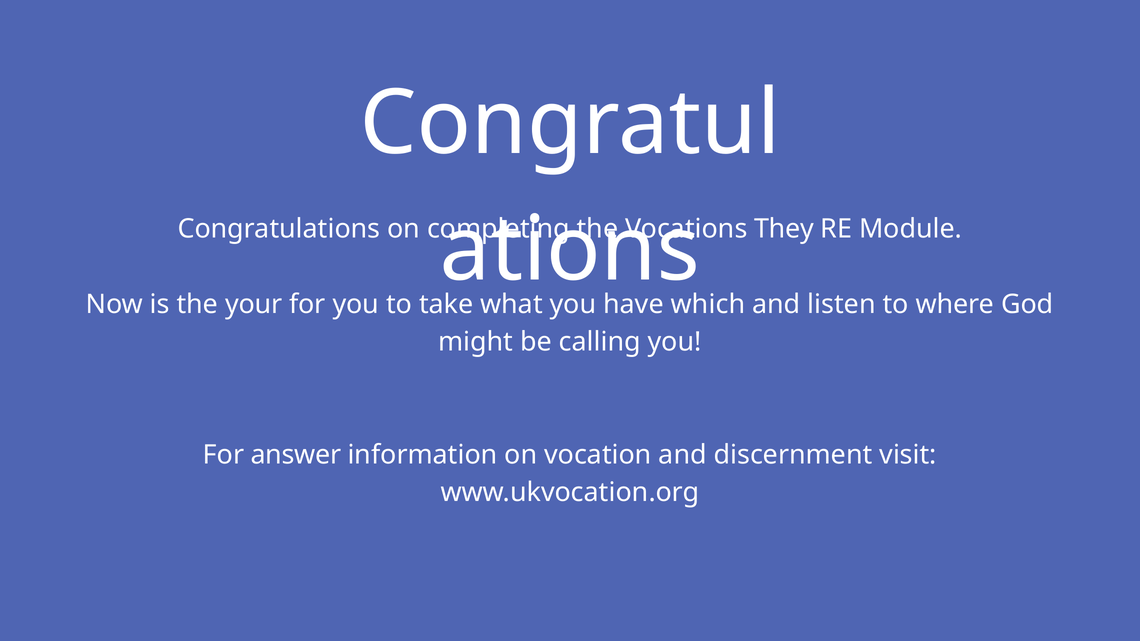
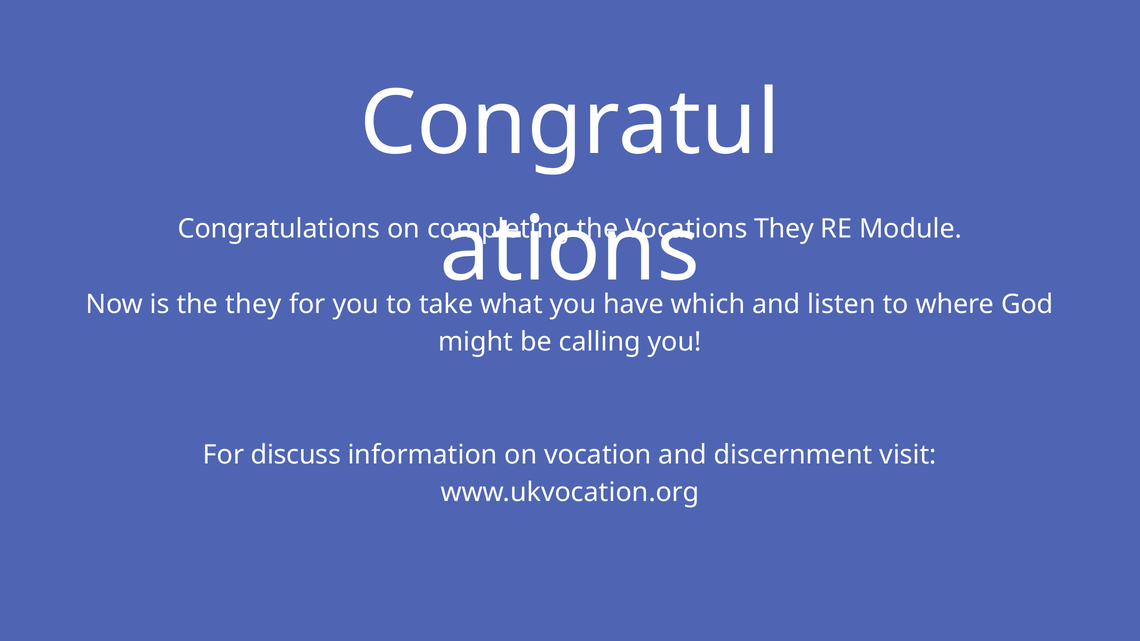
the your: your -> they
answer: answer -> discuss
